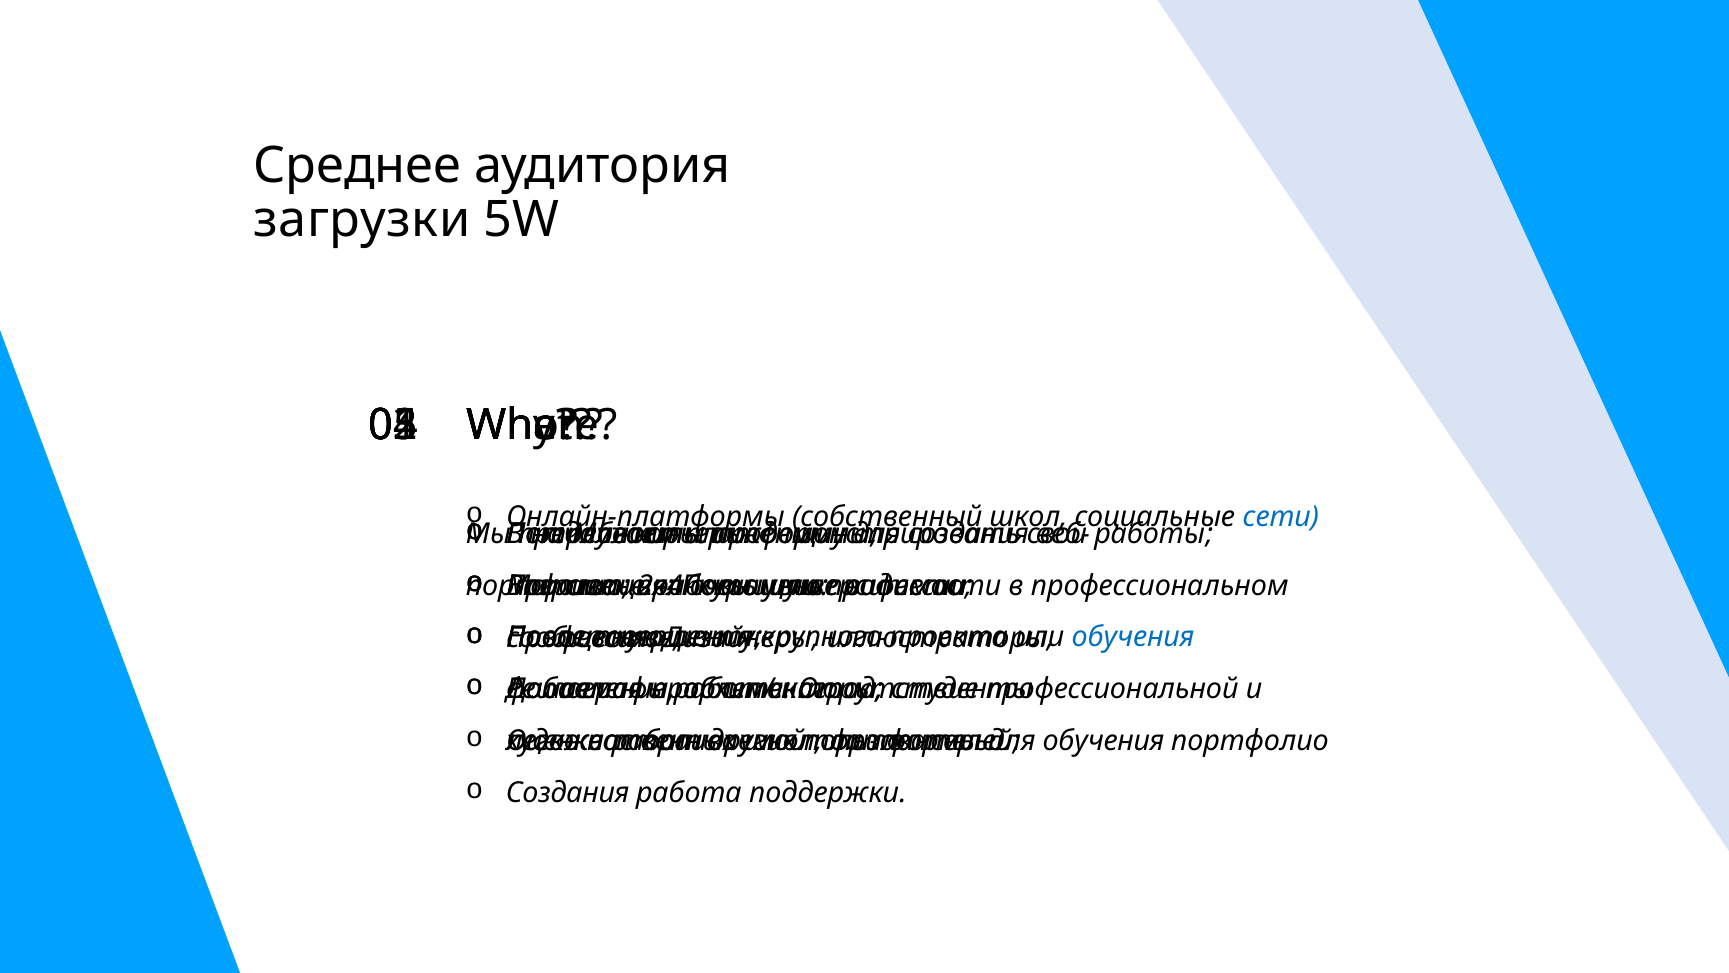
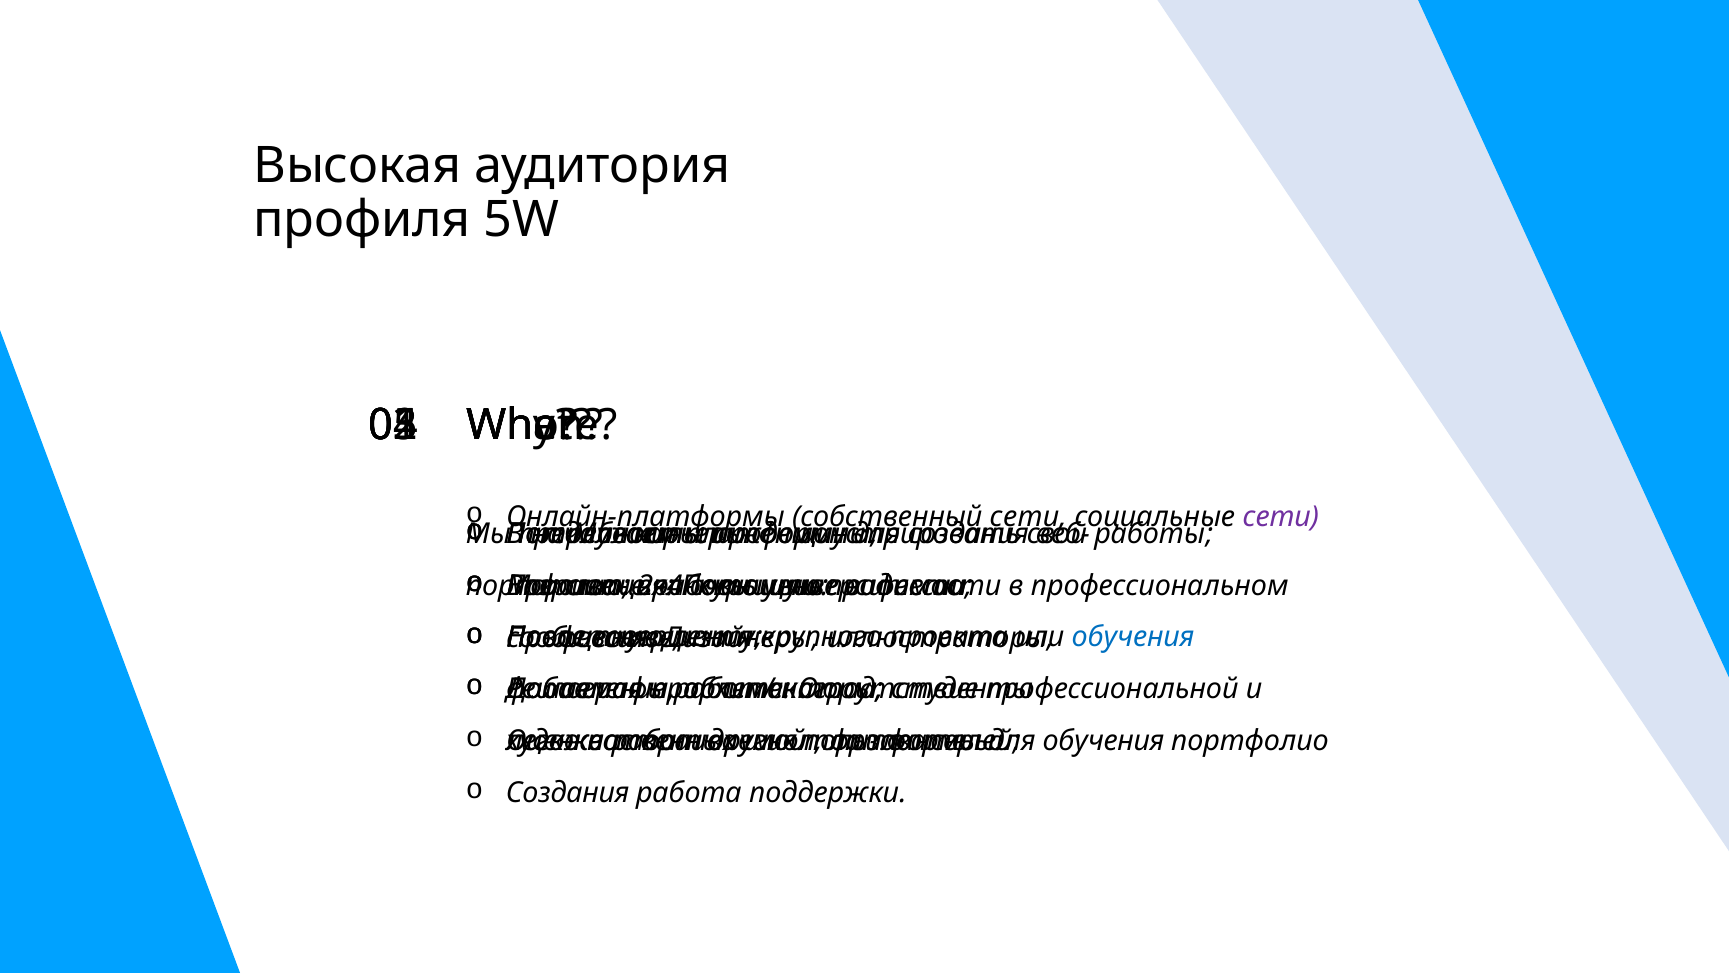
Среднее: Среднее -> Высокая
загрузки: загрузки -> профиля
школ at (1028, 517): школ -> сети
сети at (1281, 517) colour: blue -> purple
